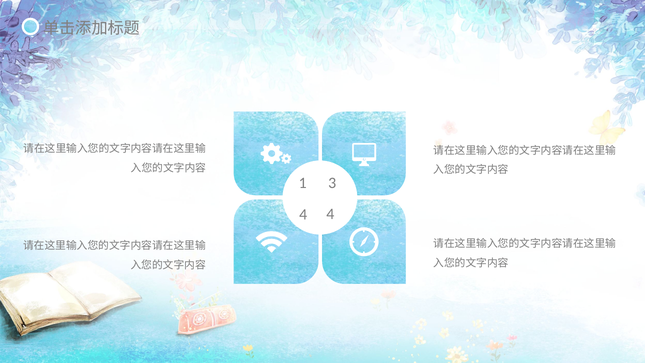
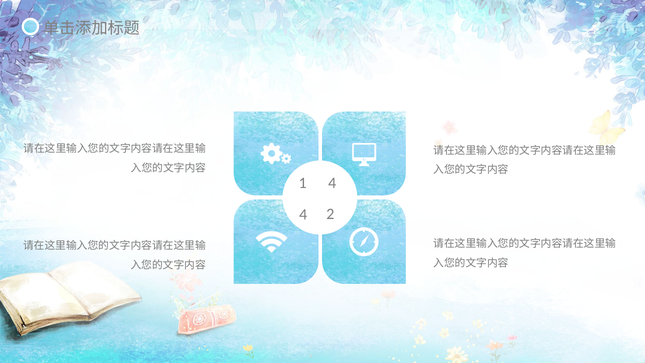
1 3: 3 -> 4
4 4: 4 -> 2
